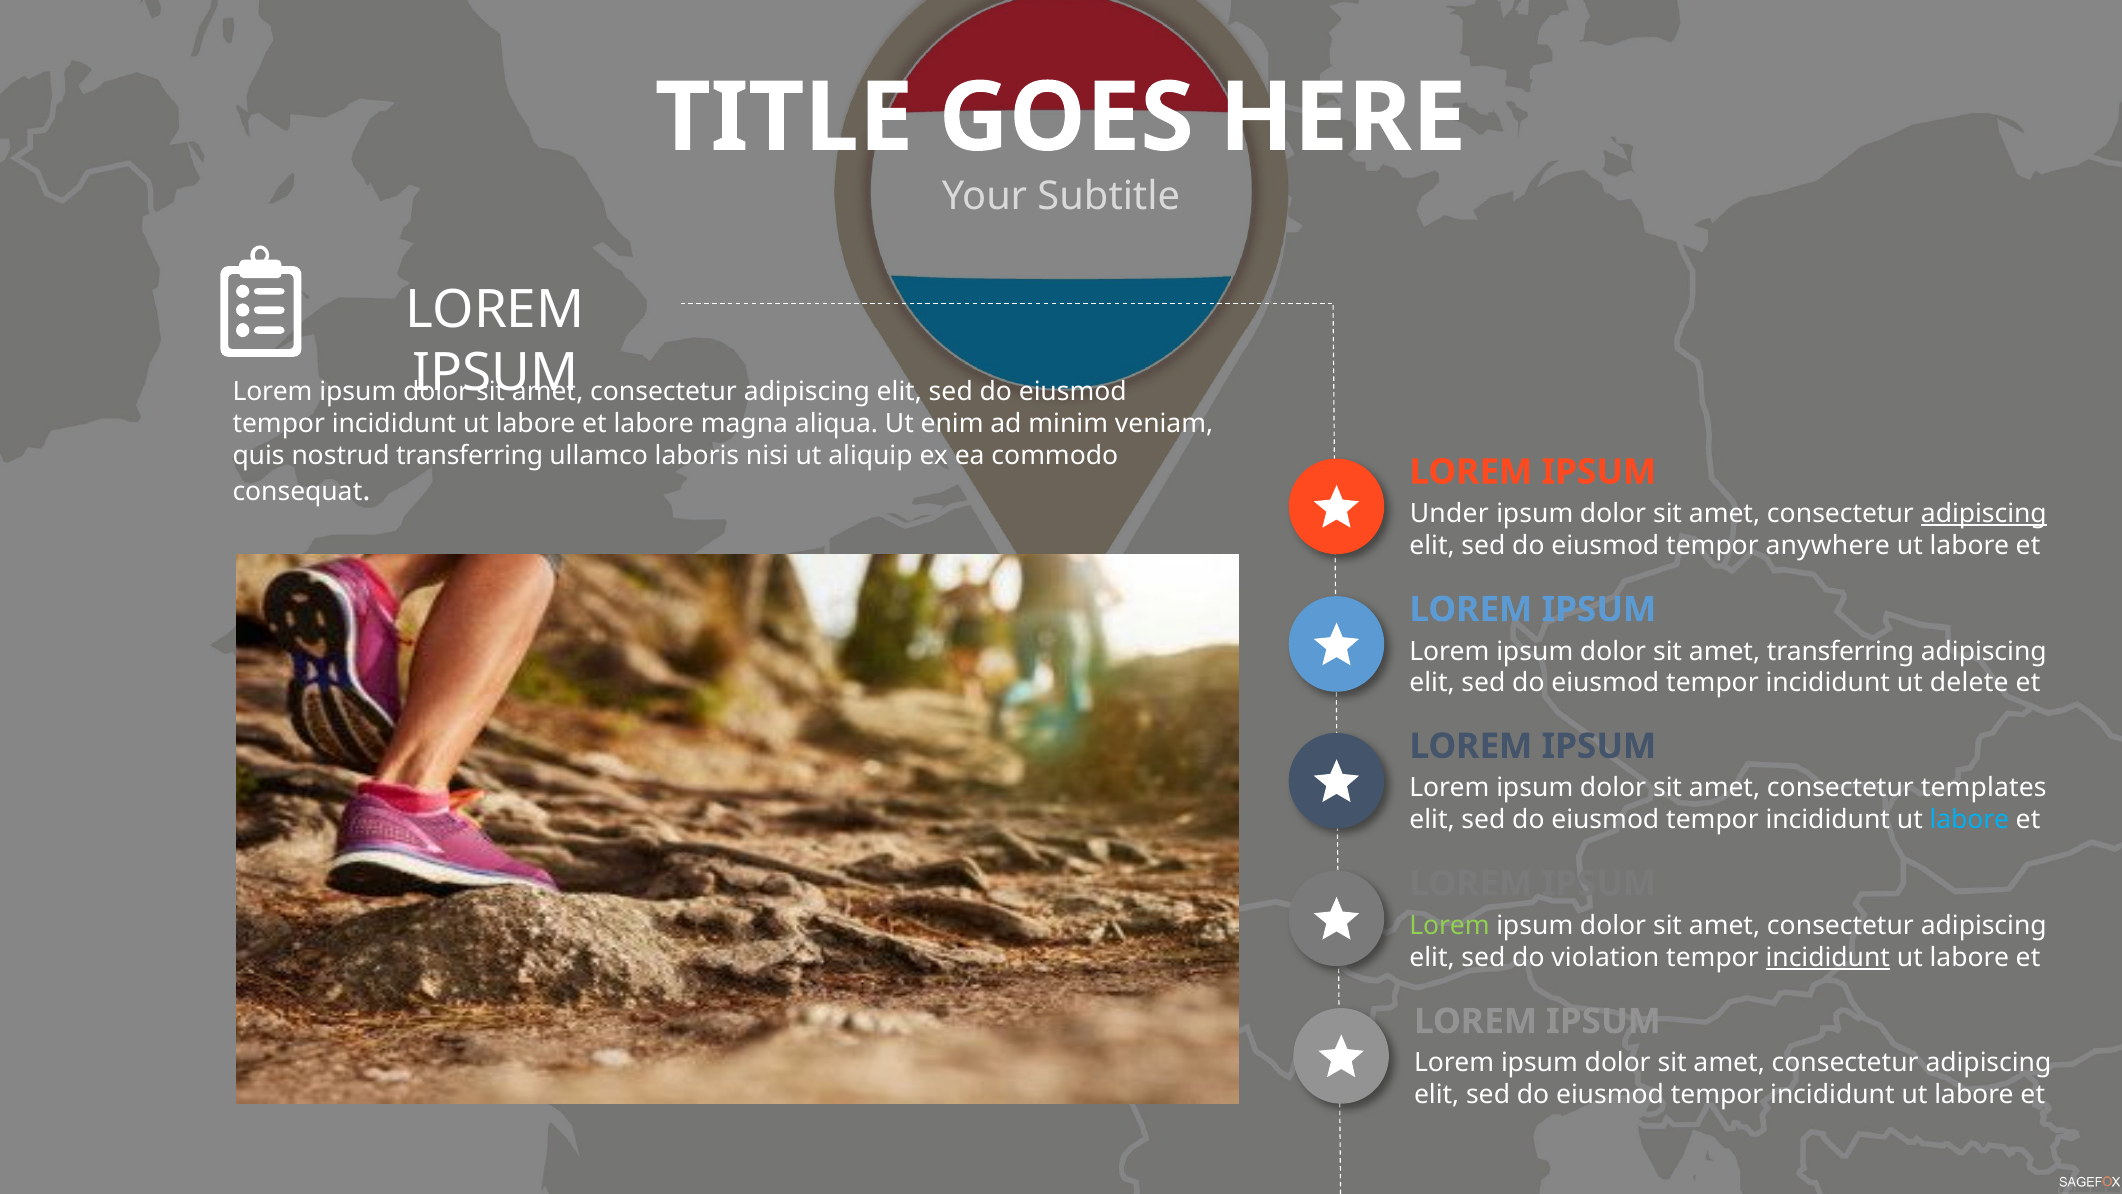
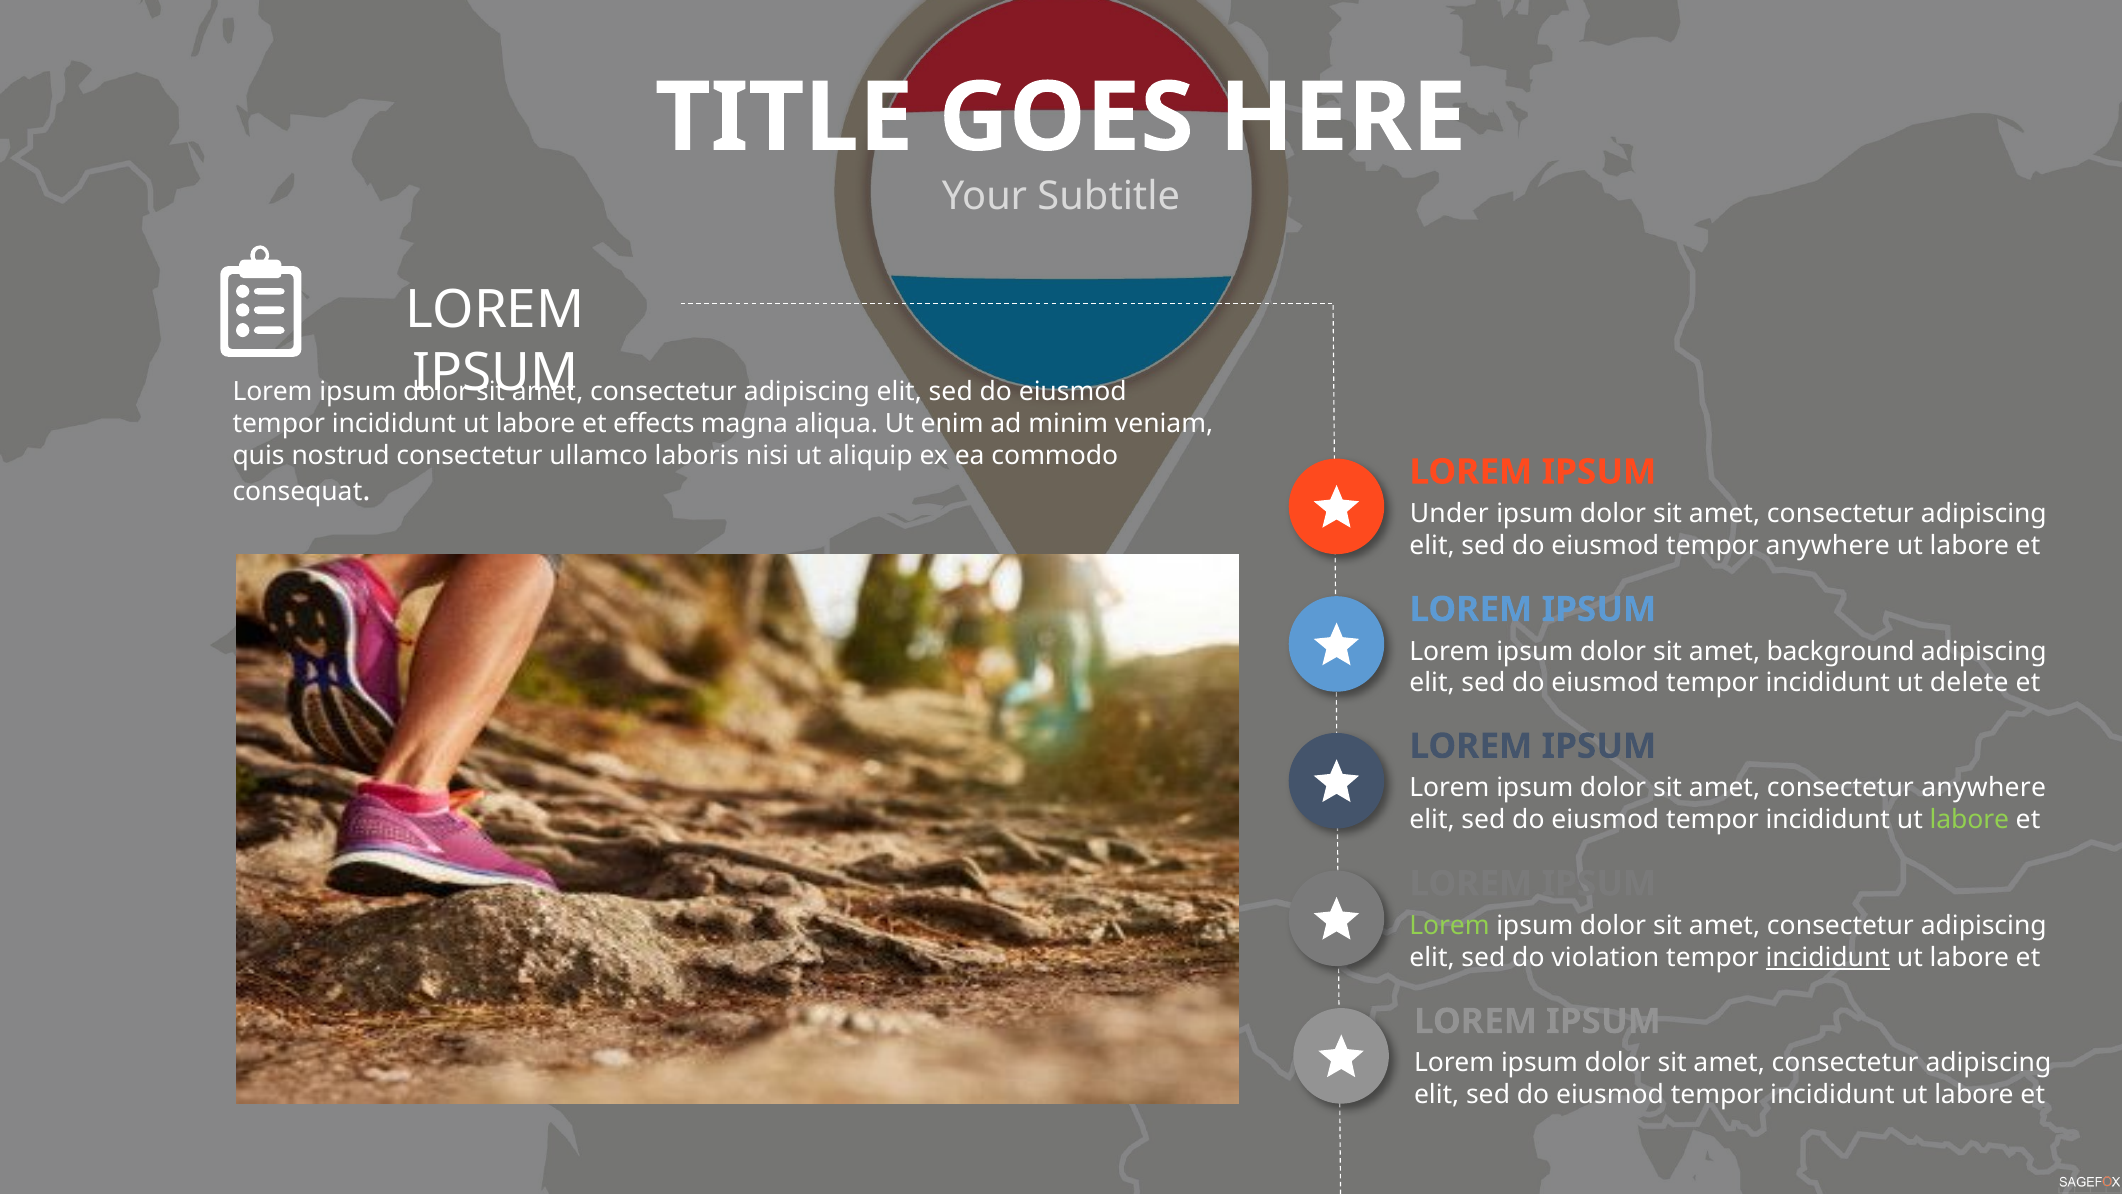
et labore: labore -> effects
nostrud transferring: transferring -> consectetur
adipiscing at (1984, 514) underline: present -> none
amet transferring: transferring -> background
consectetur templates: templates -> anywhere
labore at (1969, 820) colour: light blue -> light green
